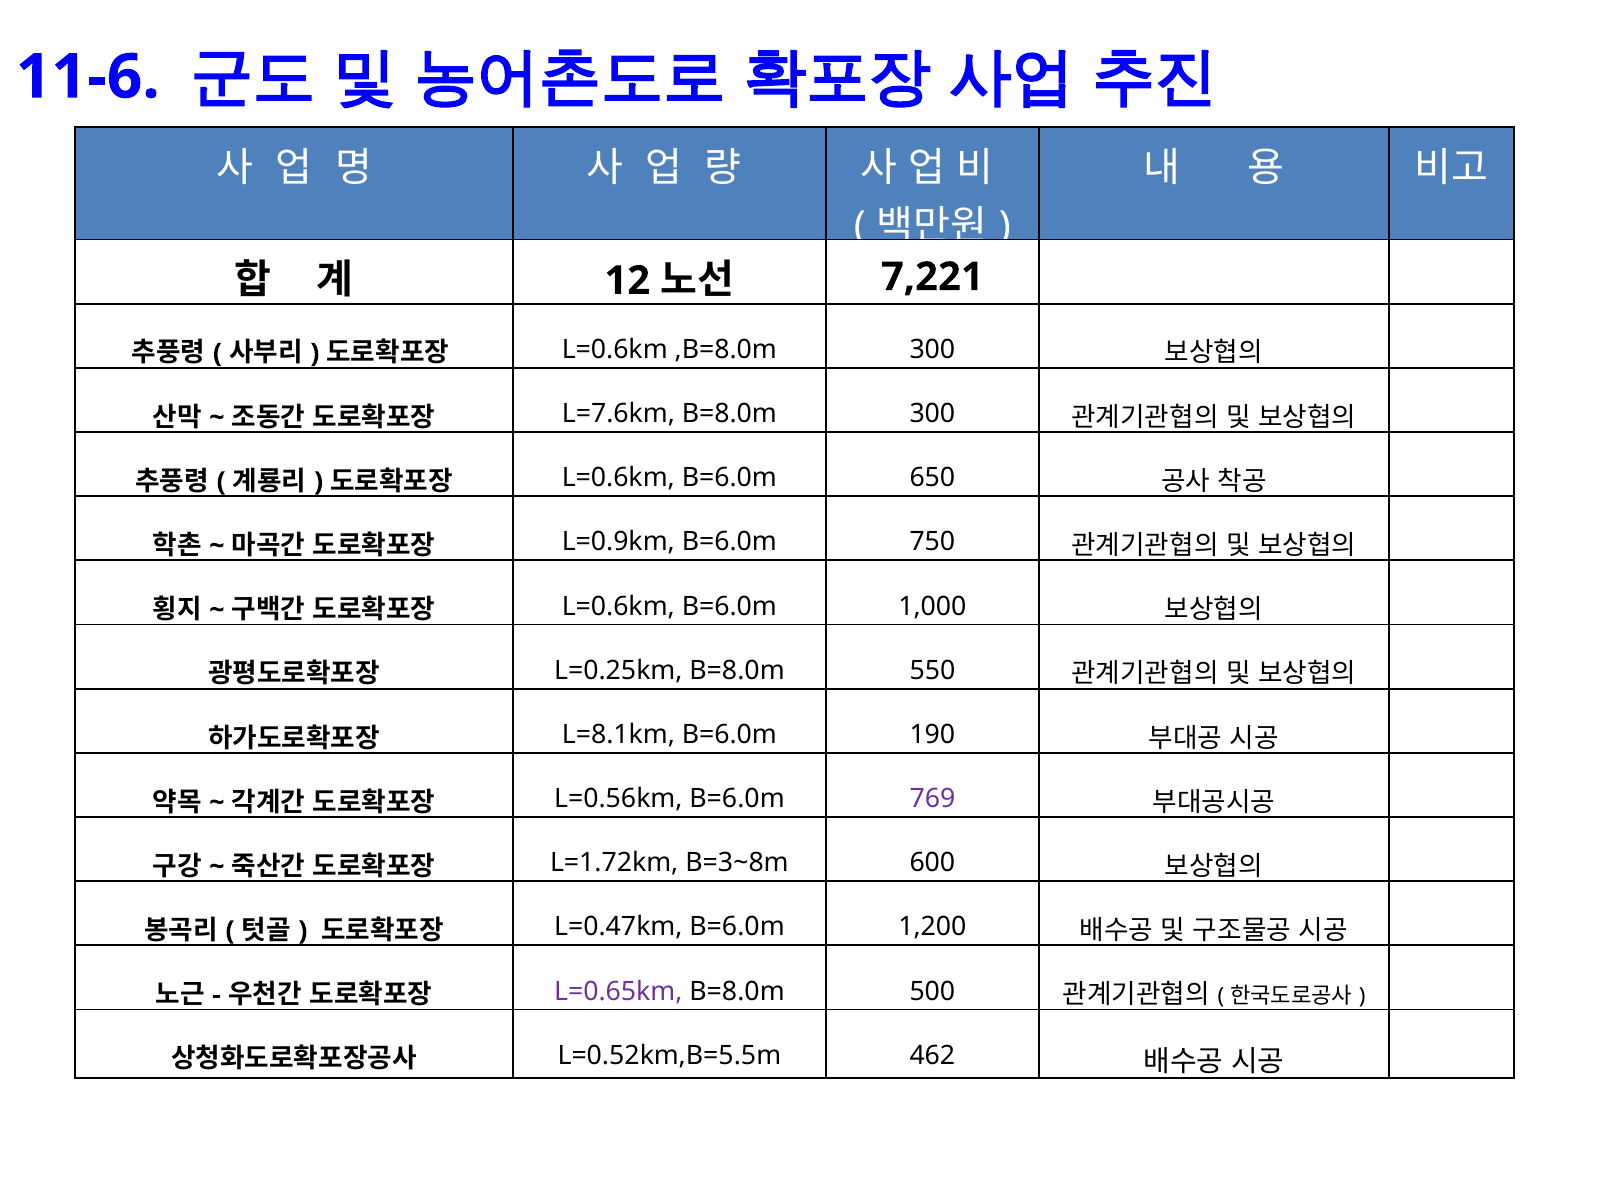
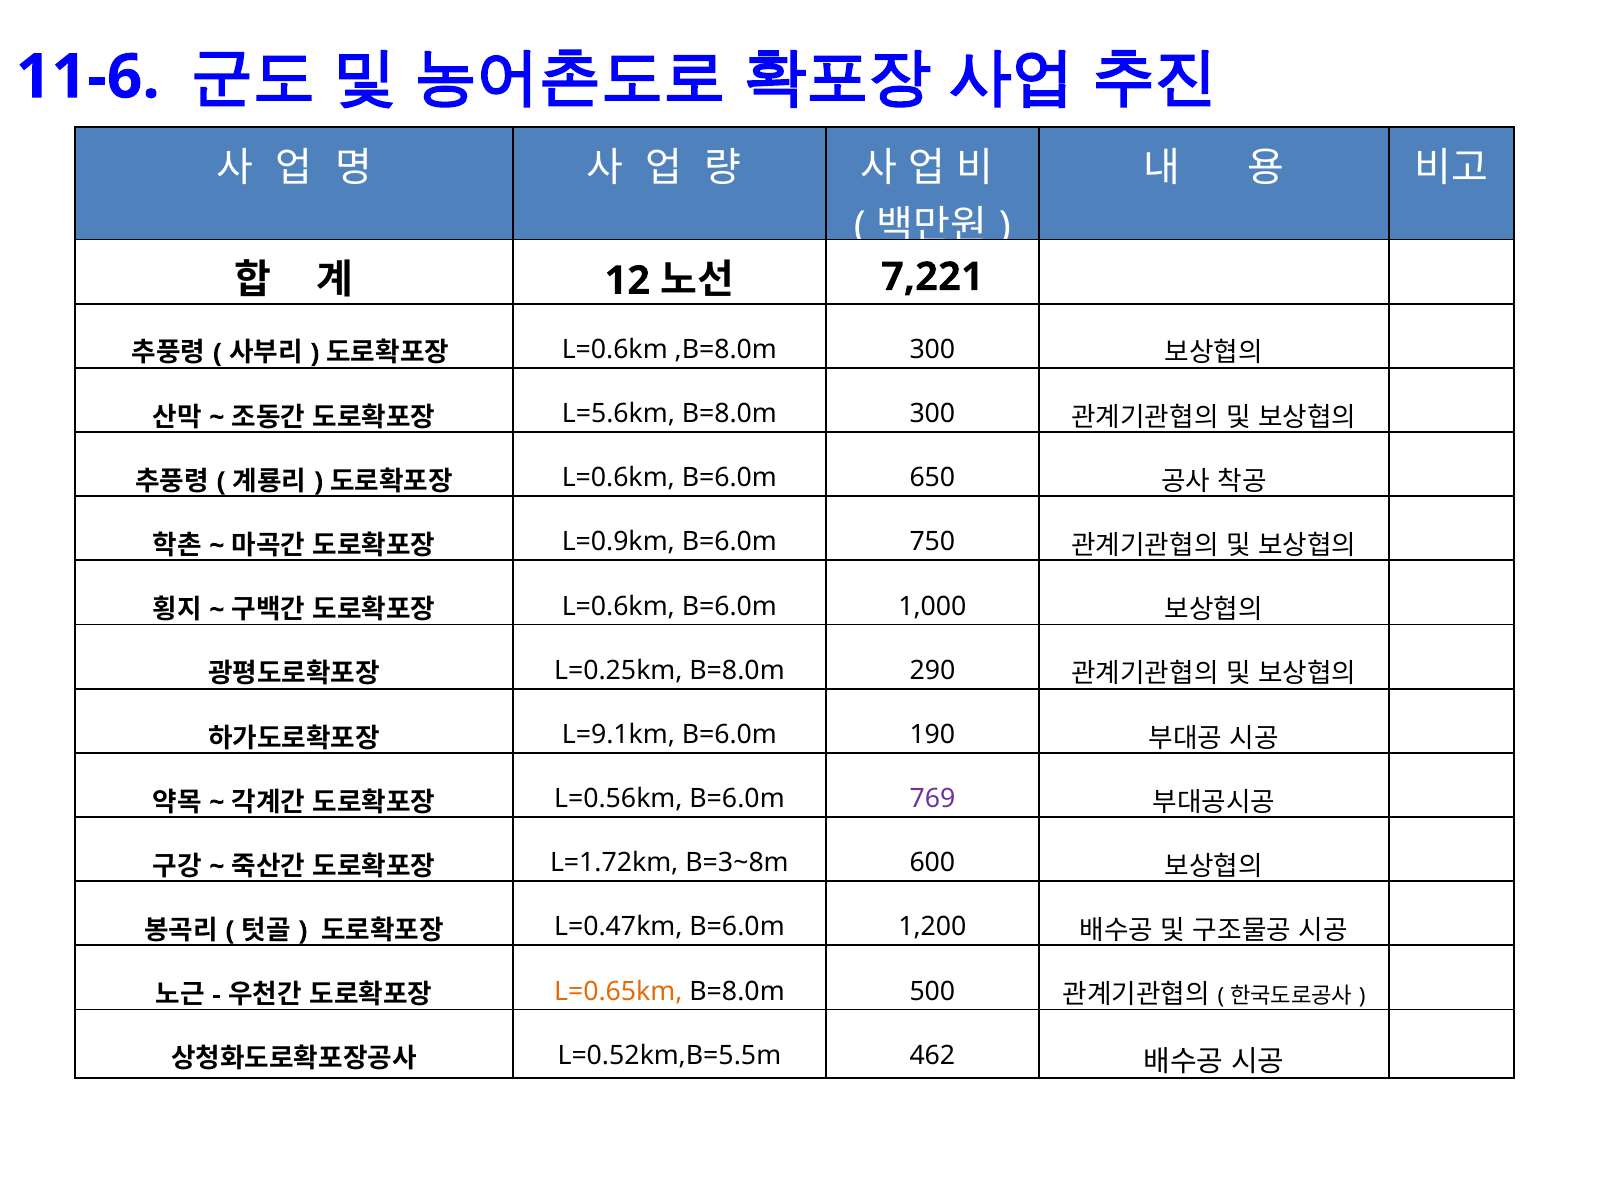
L=7.6km: L=7.6km -> L=5.6km
550: 550 -> 290
L=8.1km: L=8.1km -> L=9.1km
L=0.65km colour: purple -> orange
